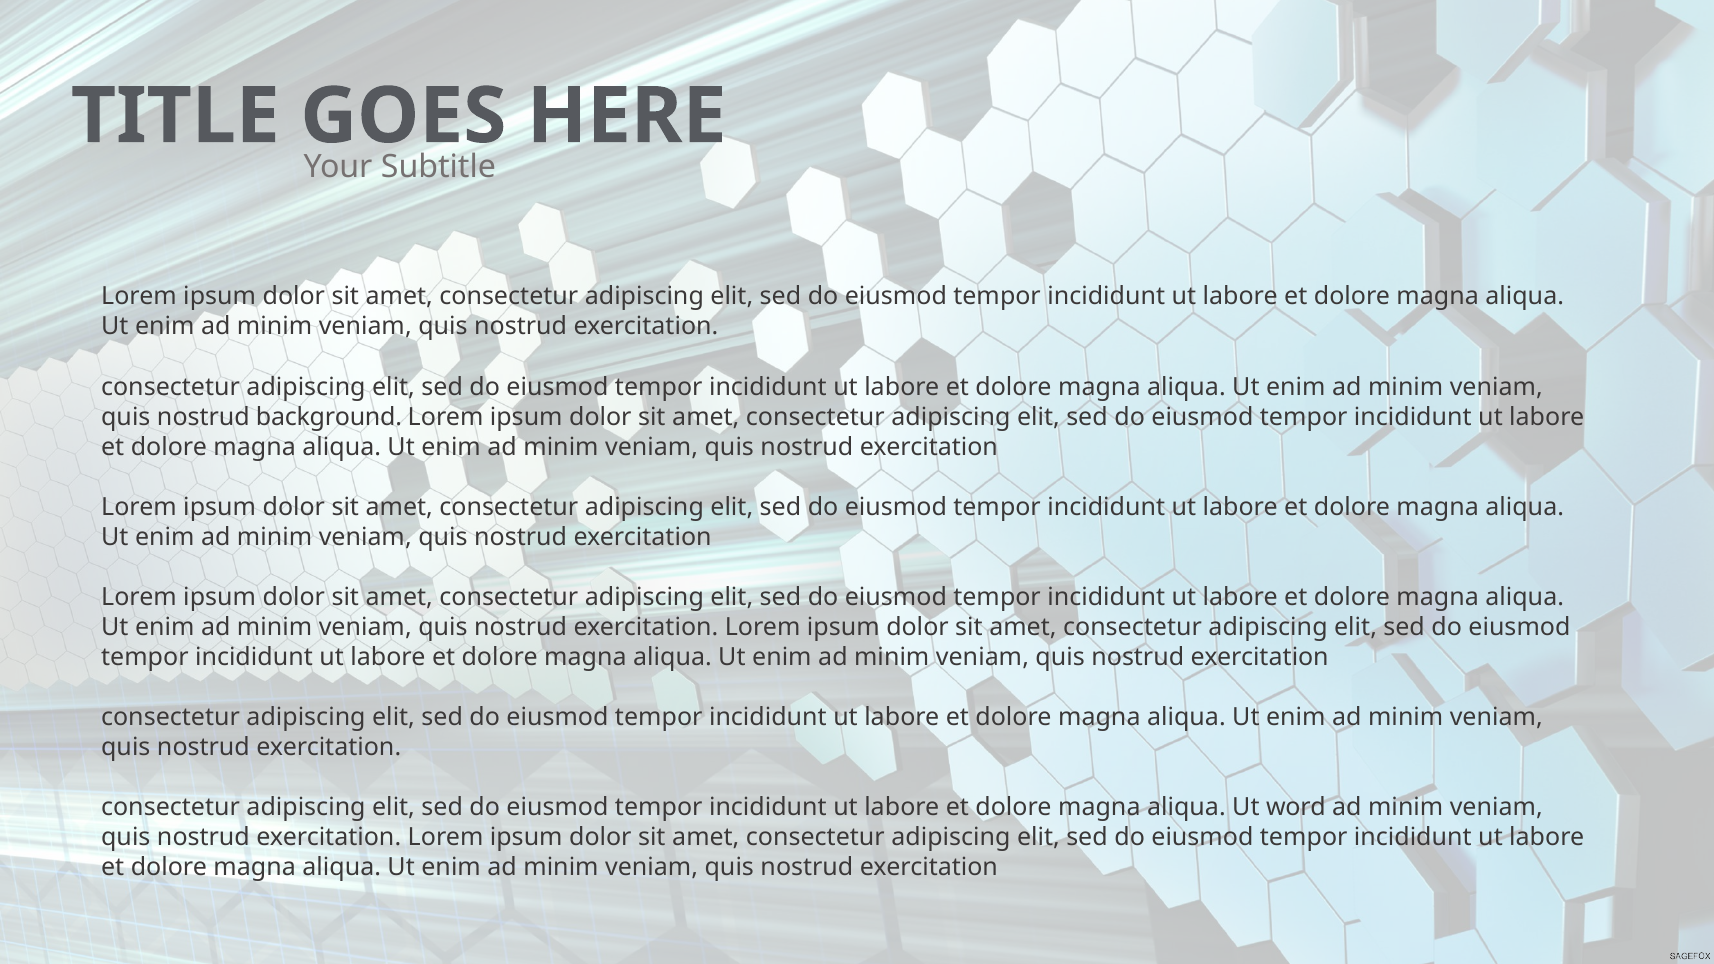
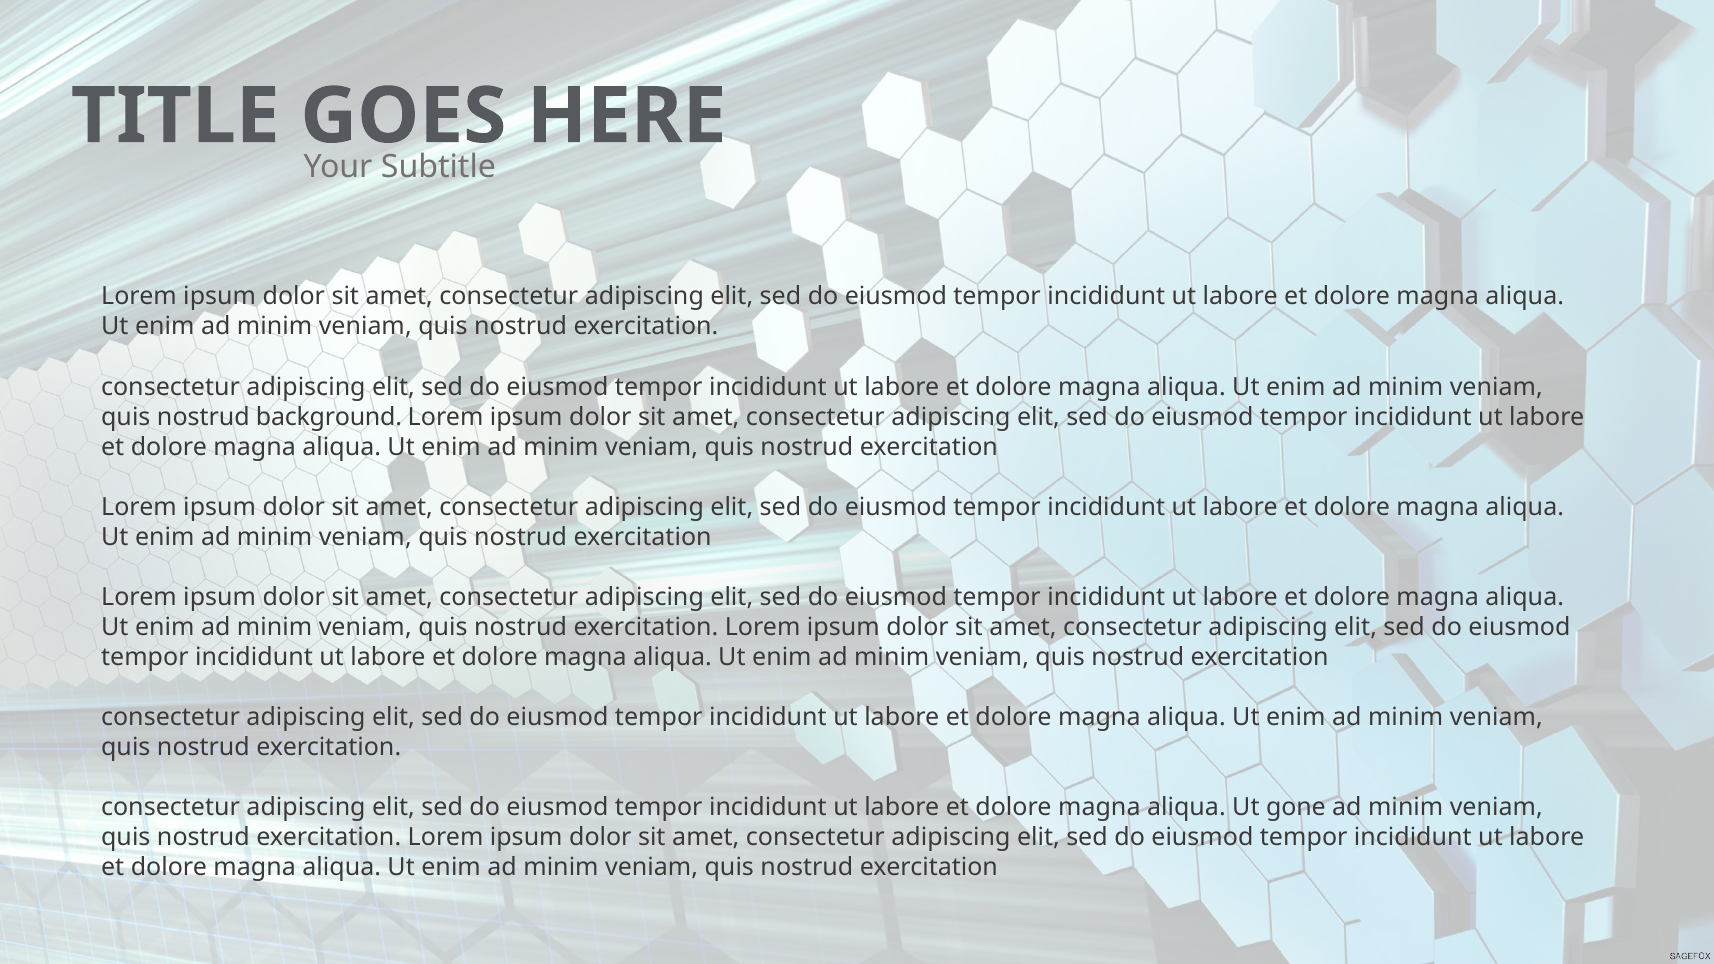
word: word -> gone
